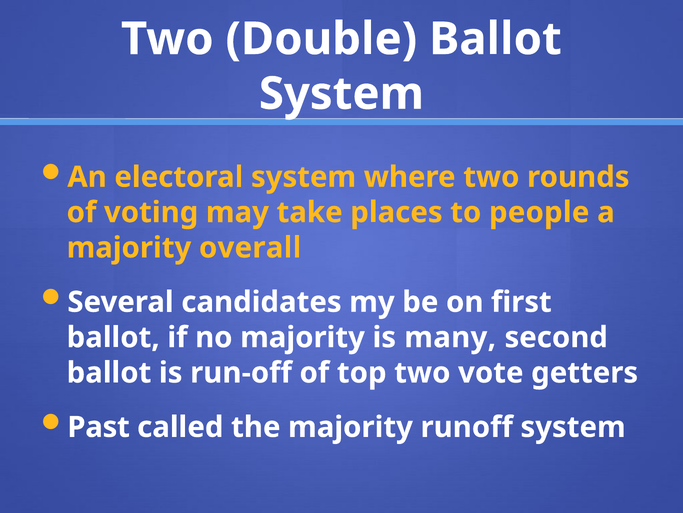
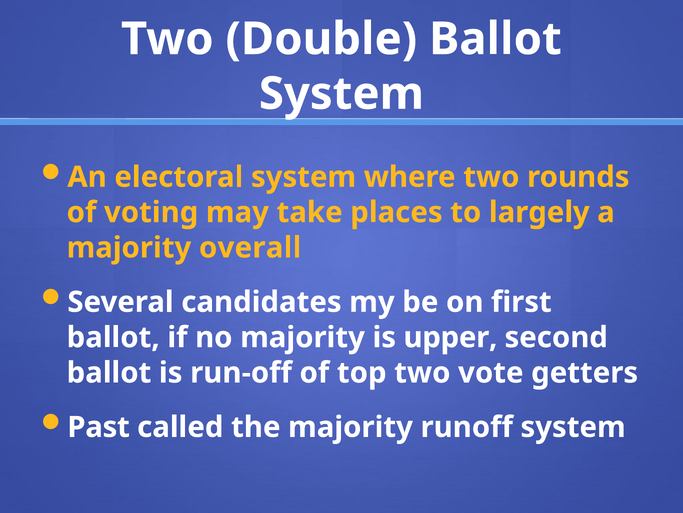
people: people -> largely
many: many -> upper
